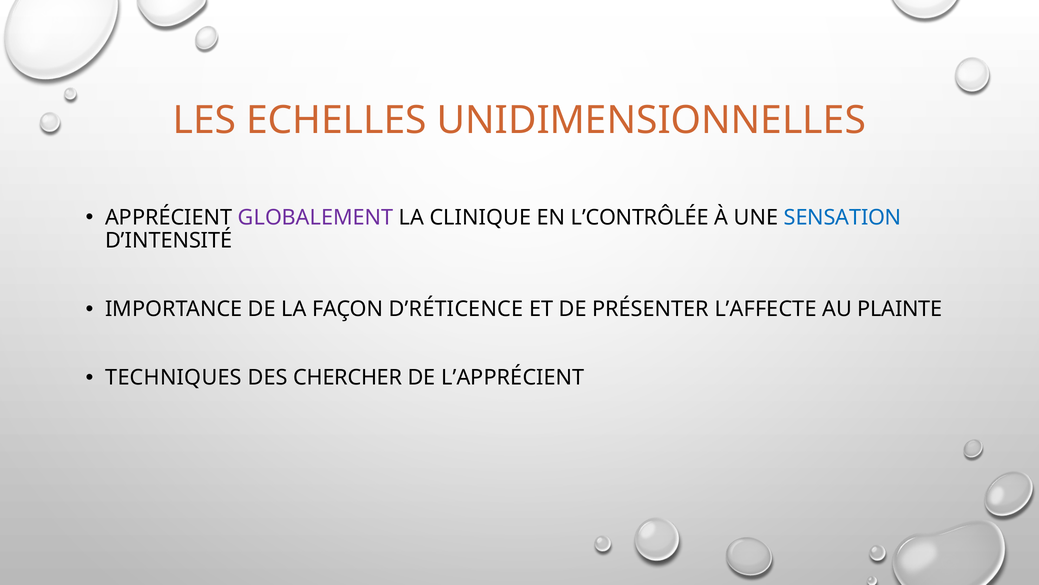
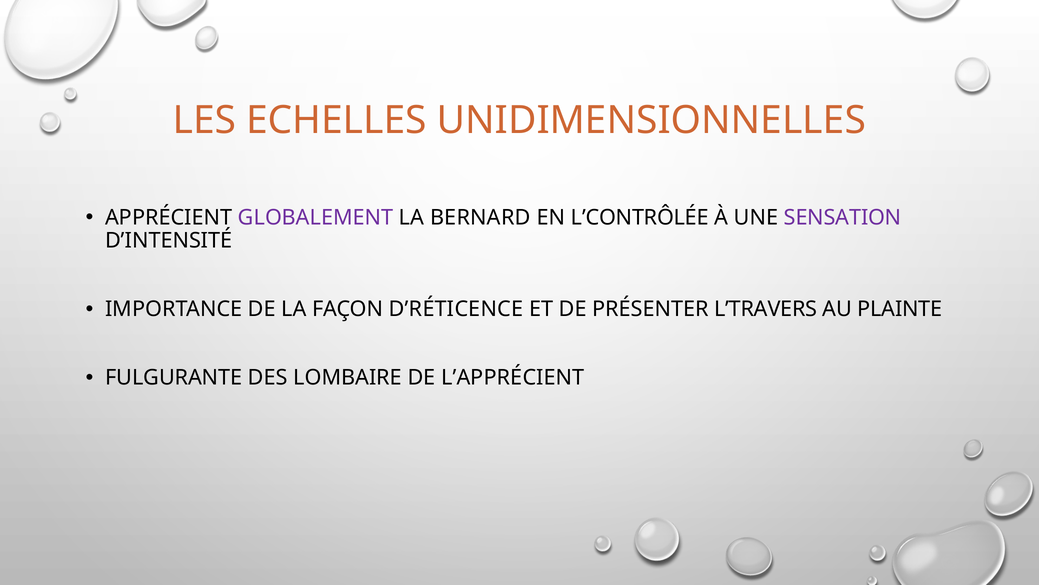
CLINIQUE: CLINIQUE -> BERNARD
SENSATION colour: blue -> purple
L’AFFECTE: L’AFFECTE -> L’TRAVERS
TECHNIQUES: TECHNIQUES -> FULGURANTE
CHERCHER: CHERCHER -> LOMBAIRE
